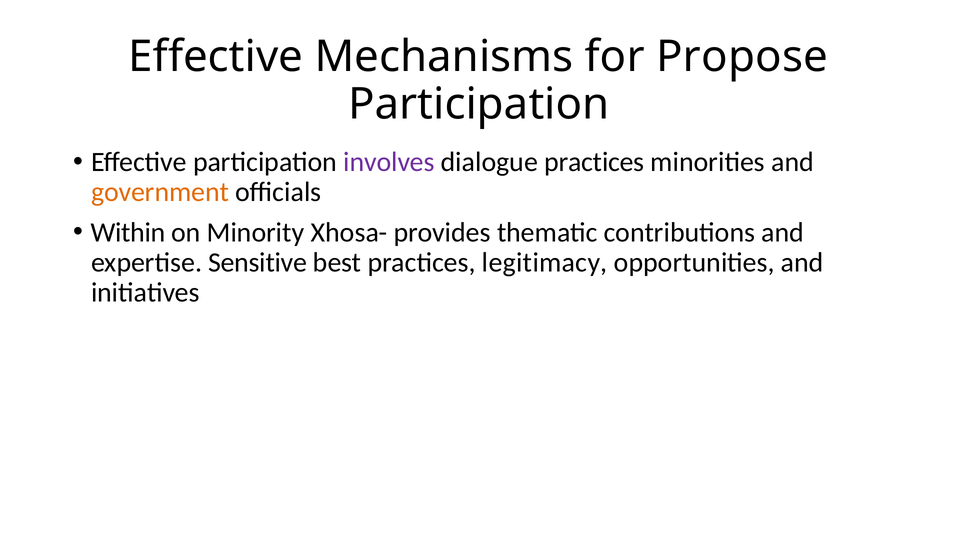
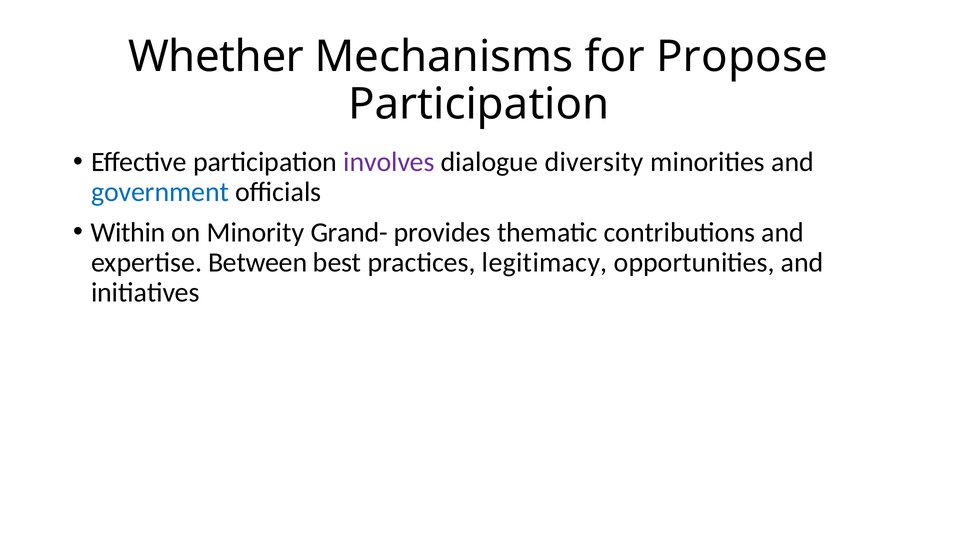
Effective at (216, 57): Effective -> Whether
dialogue practices: practices -> diversity
government colour: orange -> blue
Xhosa-: Xhosa- -> Grand-
Sensitive: Sensitive -> Between
